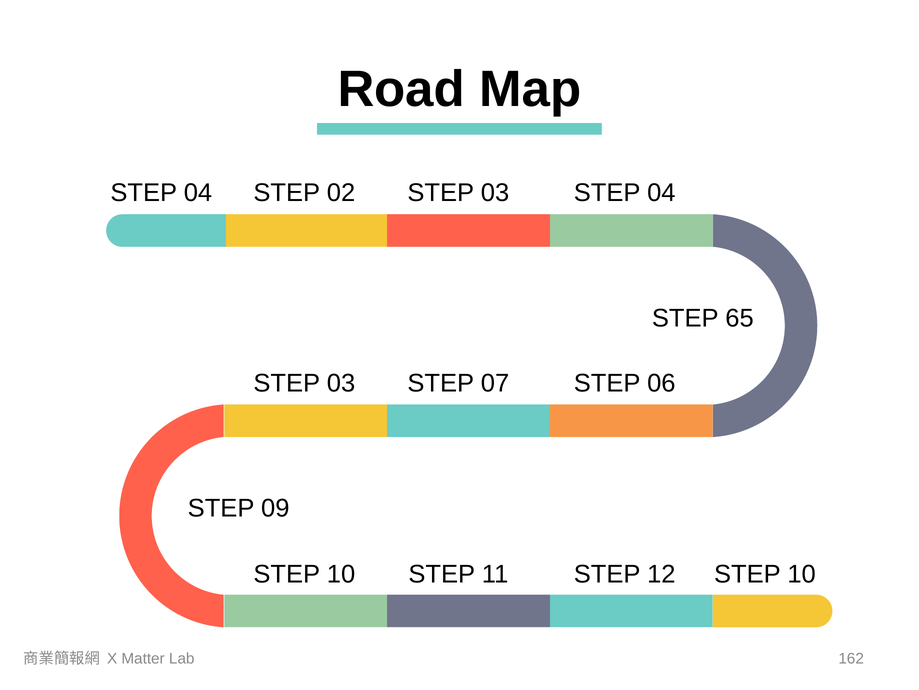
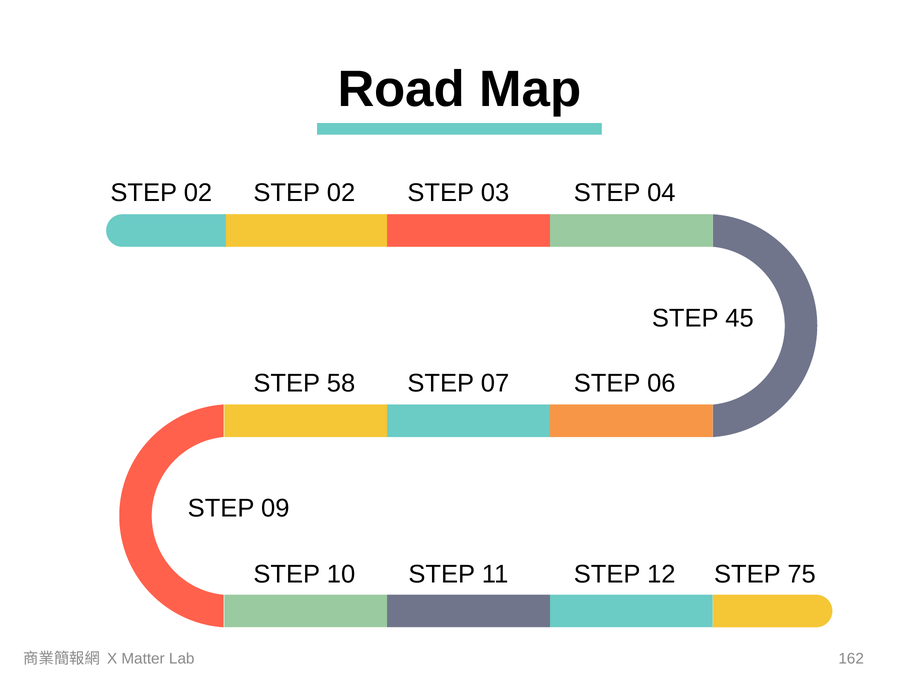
04 at (198, 193): 04 -> 02
65: 65 -> 45
03 at (341, 383): 03 -> 58
10 at (802, 574): 10 -> 75
